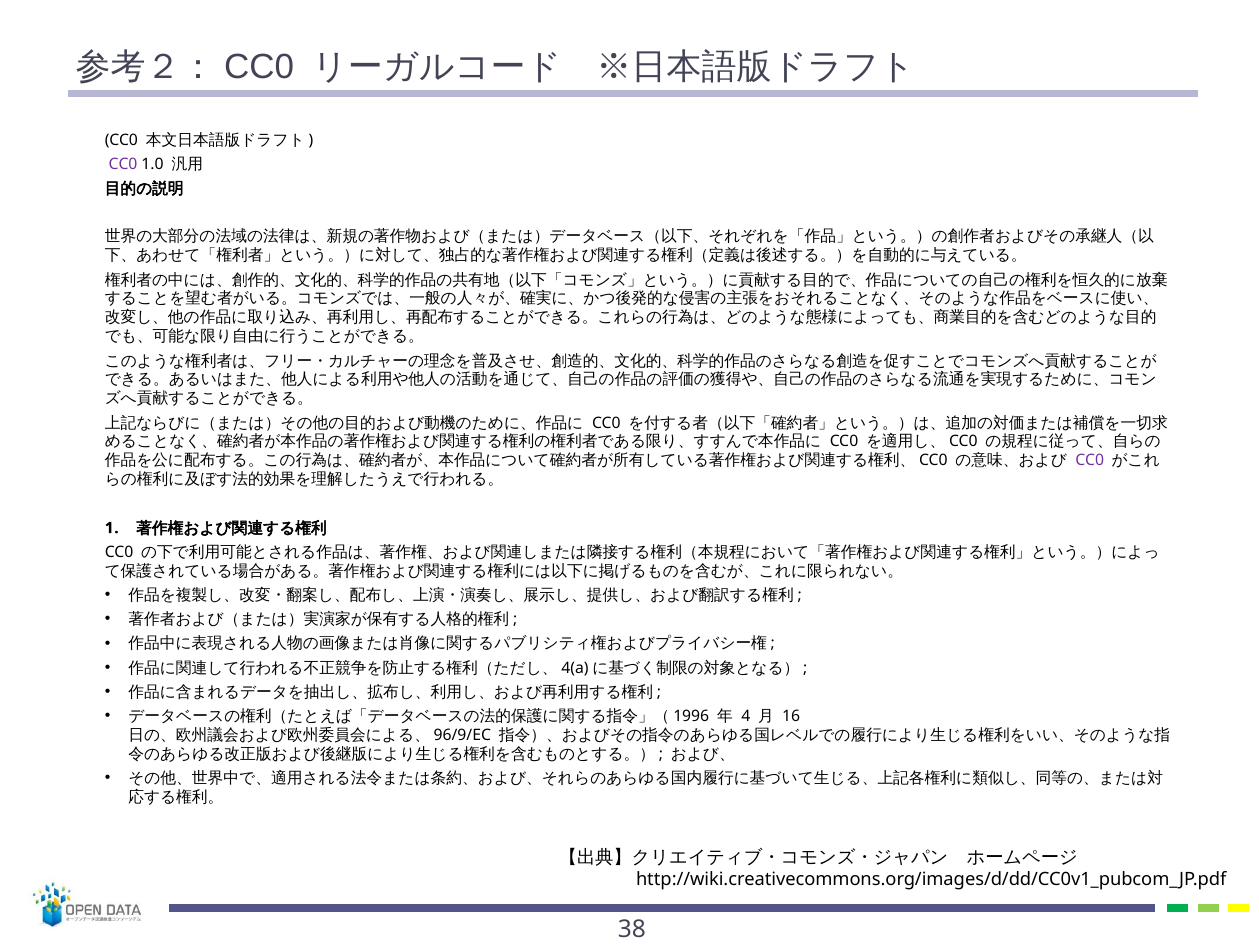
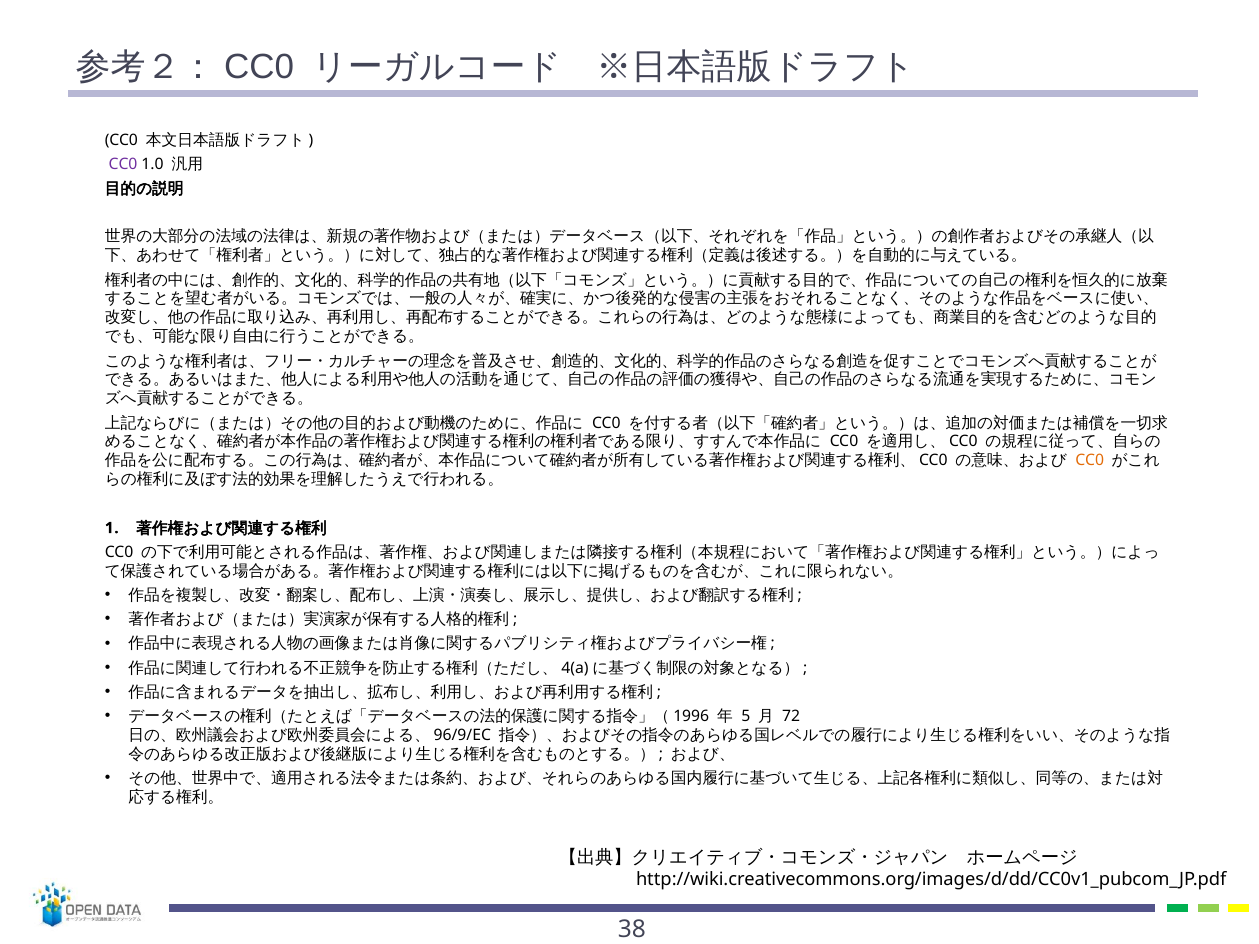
CC0 at (1090, 461) colour: purple -> orange
4: 4 -> 5
16: 16 -> 72
